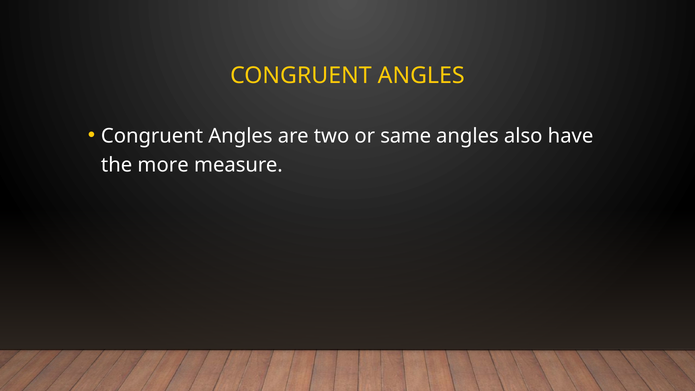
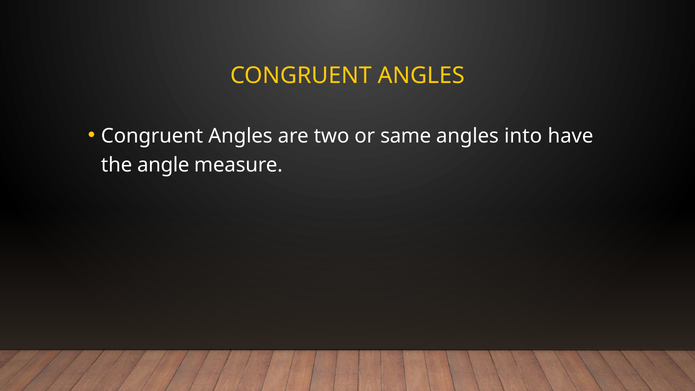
also: also -> into
more: more -> angle
